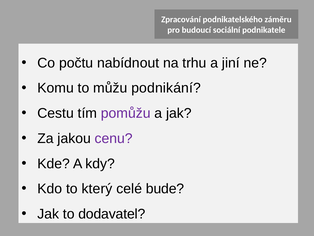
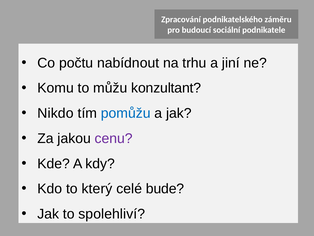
podnikání: podnikání -> konzultant
Cestu: Cestu -> Nikdo
pomůžu colour: purple -> blue
dodavatel: dodavatel -> spolehliví
